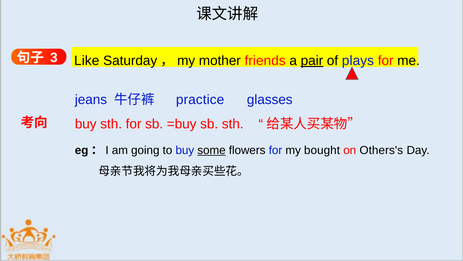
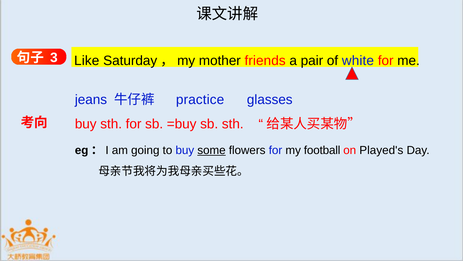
pair underline: present -> none
plays: plays -> white
bought: bought -> football
Others's: Others's -> Played's
